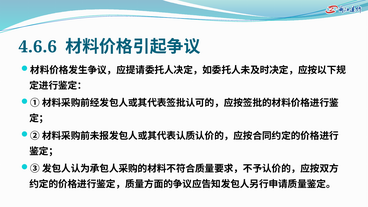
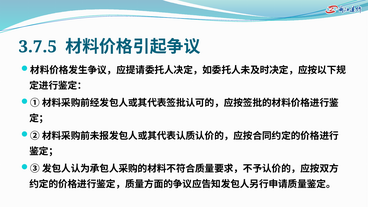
4.6.6: 4.6.6 -> 3.7.5
